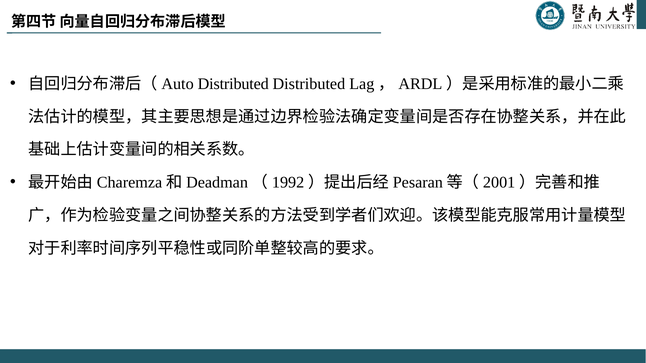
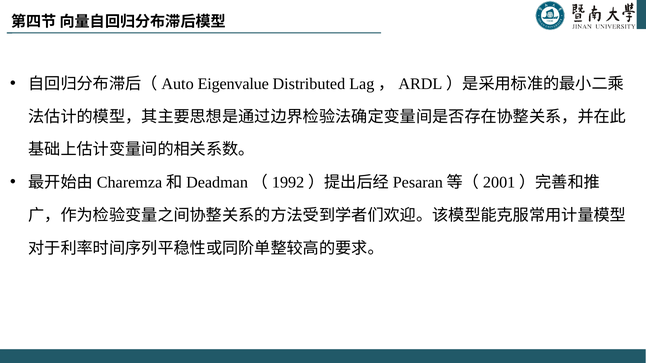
Distributed at (233, 84): Distributed -> Eigenvalue
